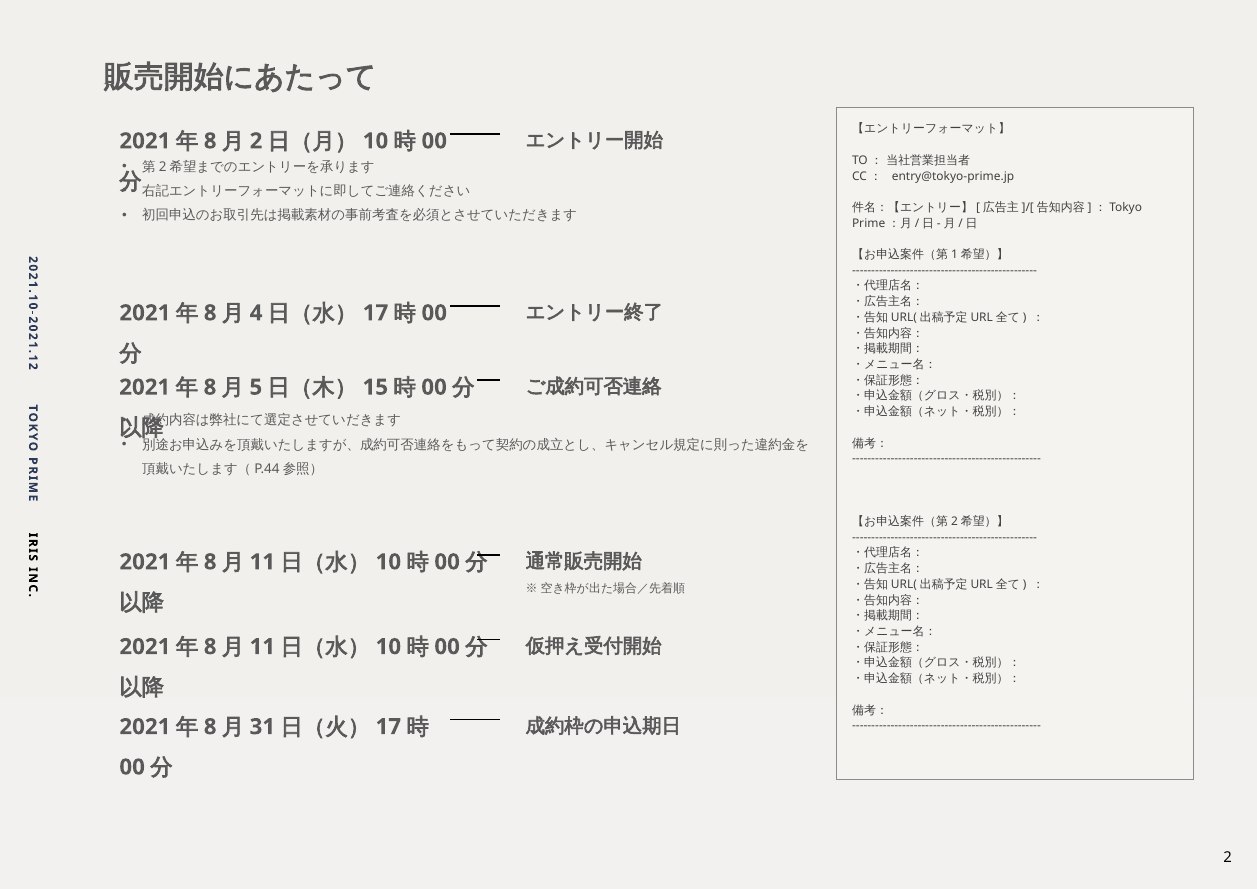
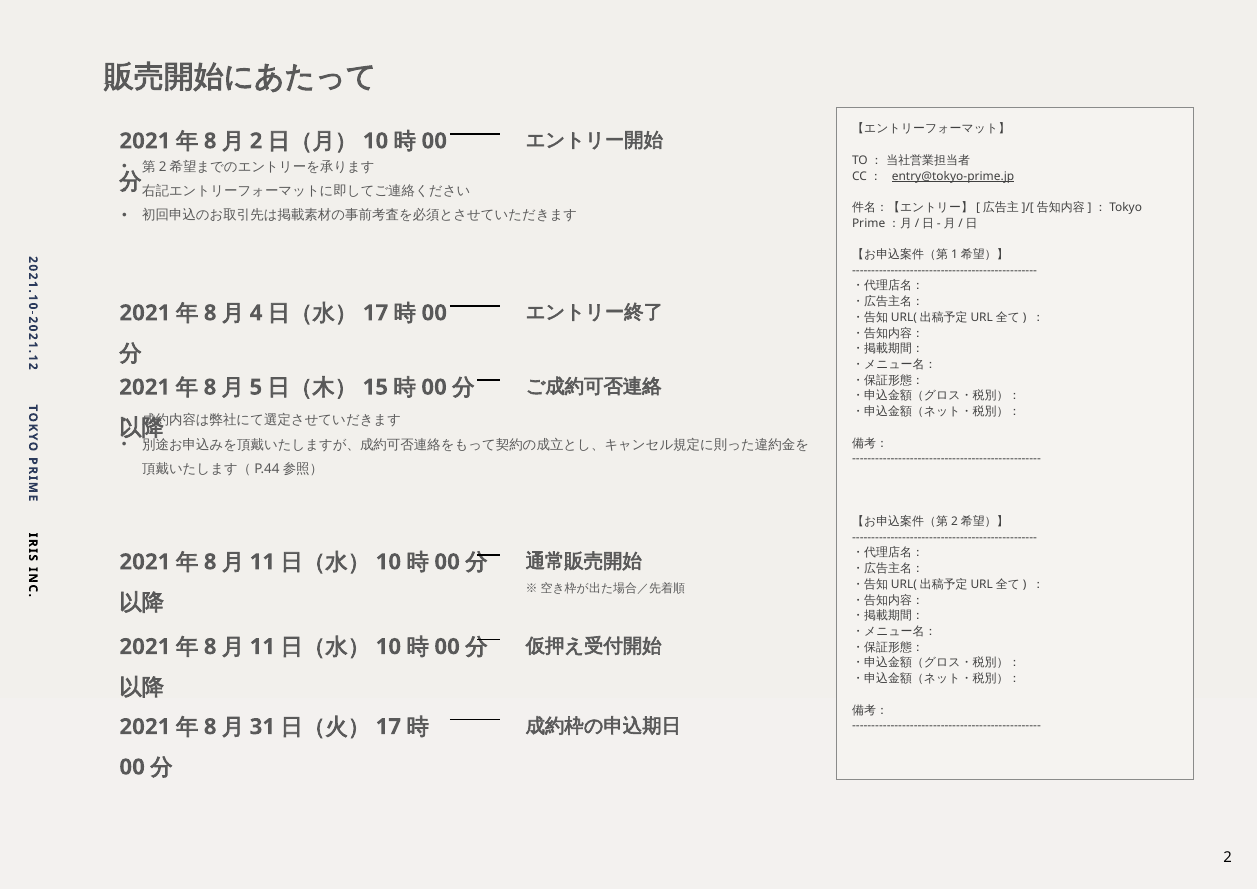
entry@tokyo-prime.jp underline: none -> present
